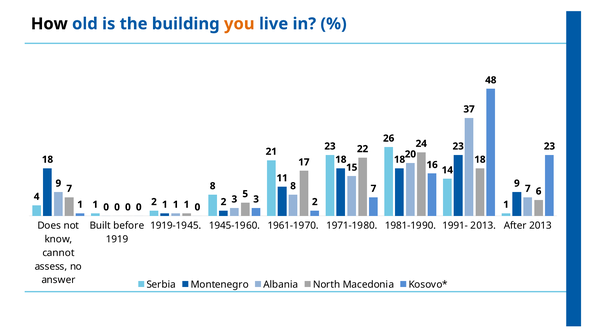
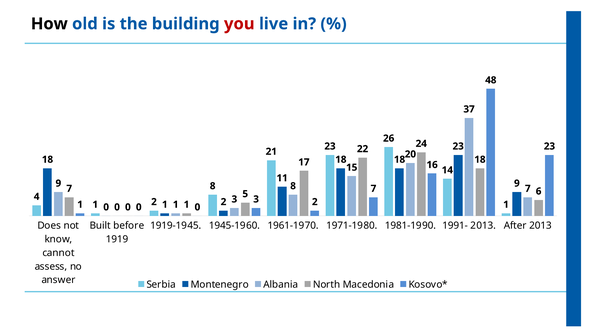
you colour: orange -> red
